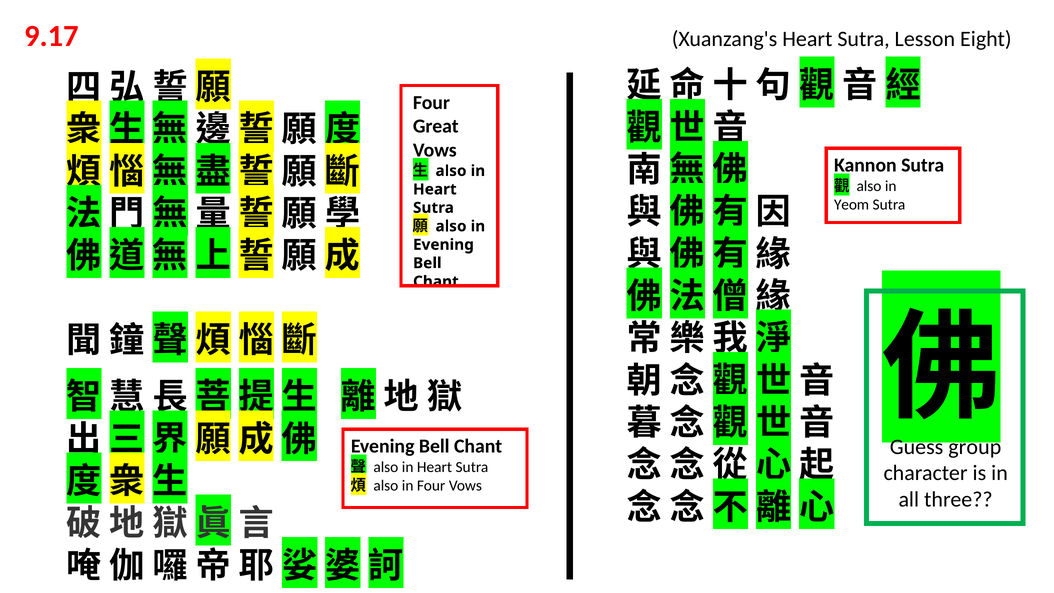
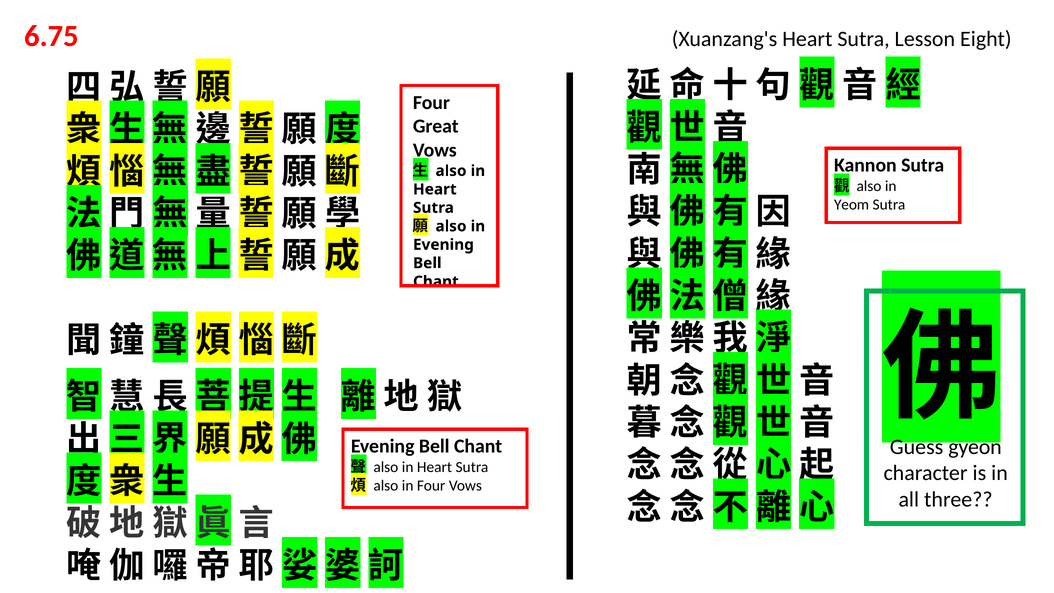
9.17: 9.17 -> 6.75
group: group -> gyeon
